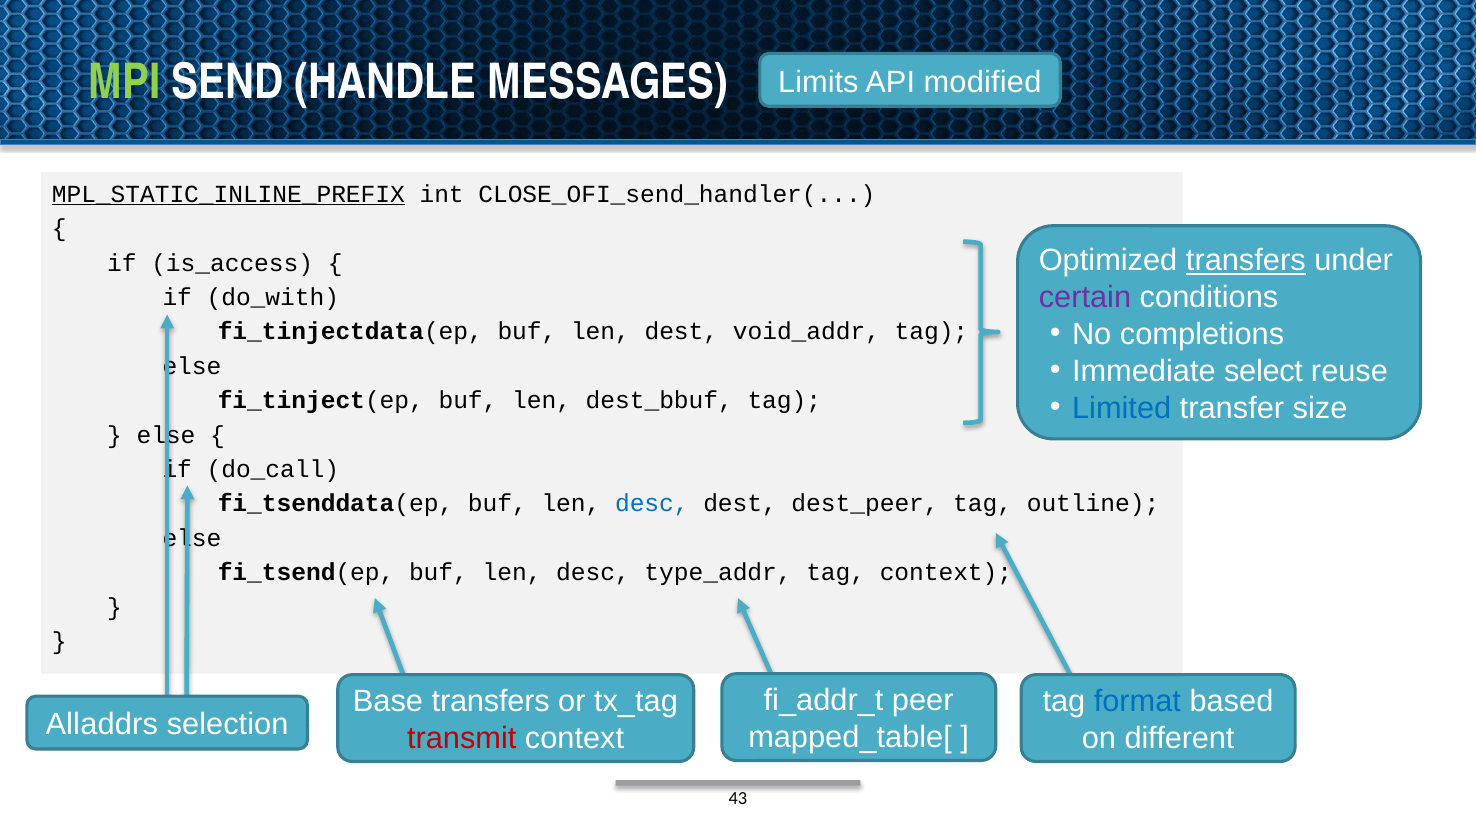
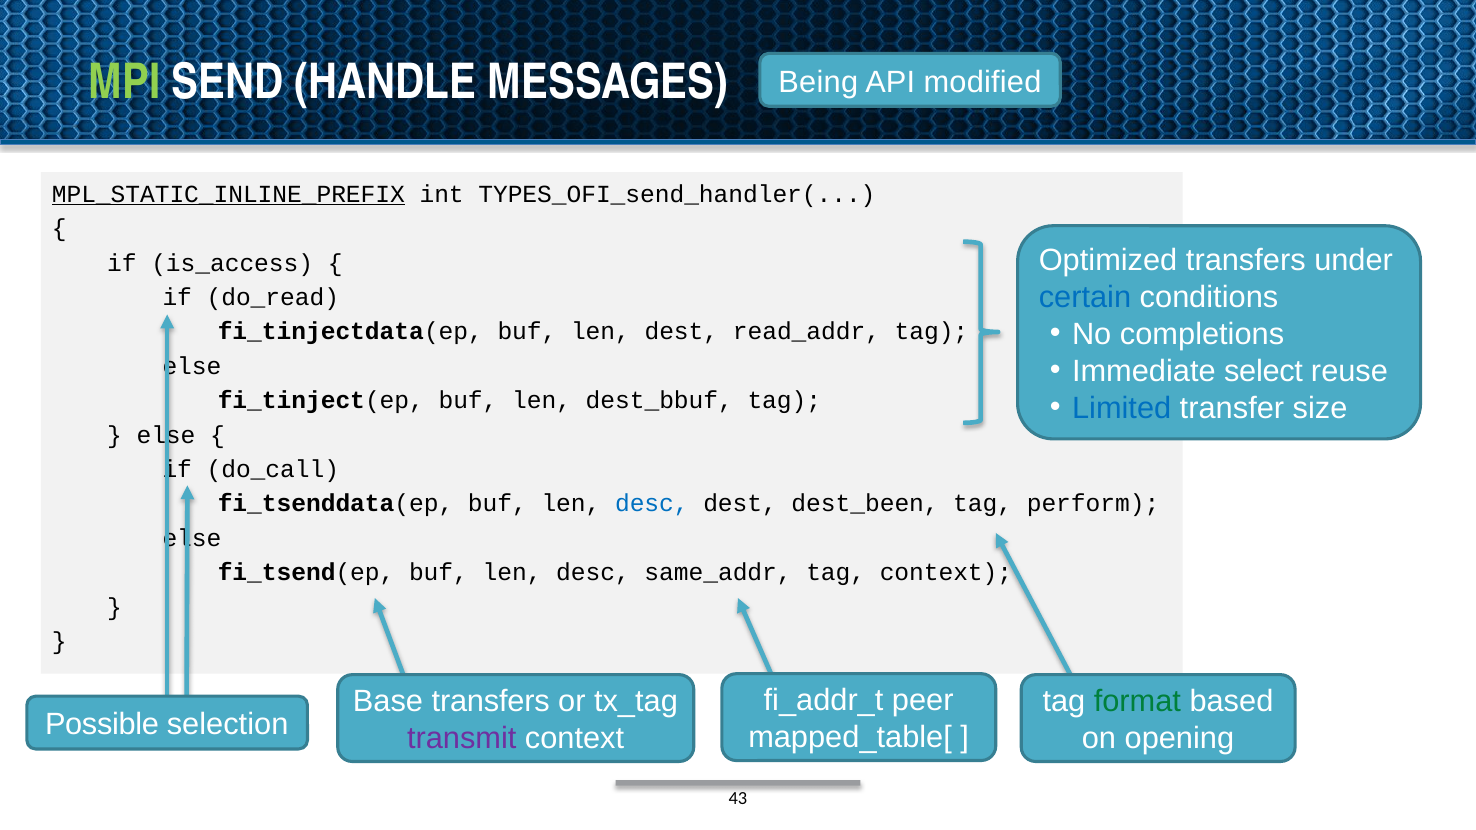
Limits: Limits -> Being
CLOSE_OFI_send_handler(: CLOSE_OFI_send_handler( -> TYPES_OFI_send_handler(
transfers at (1246, 261) underline: present -> none
certain colour: purple -> blue
do_with: do_with -> do_read
void_addr: void_addr -> read_addr
dest_peer: dest_peer -> dest_been
outline: outline -> perform
type_addr: type_addr -> same_addr
format colour: blue -> green
Alladdrs: Alladdrs -> Possible
transmit colour: red -> purple
different: different -> opening
